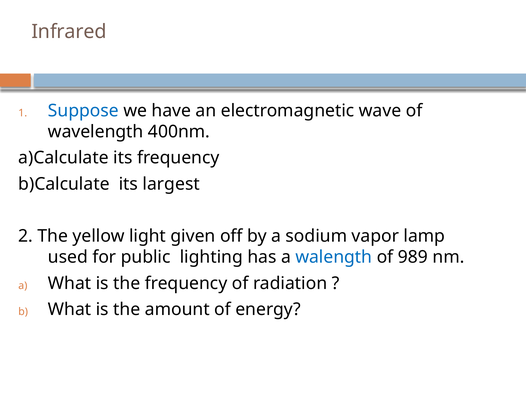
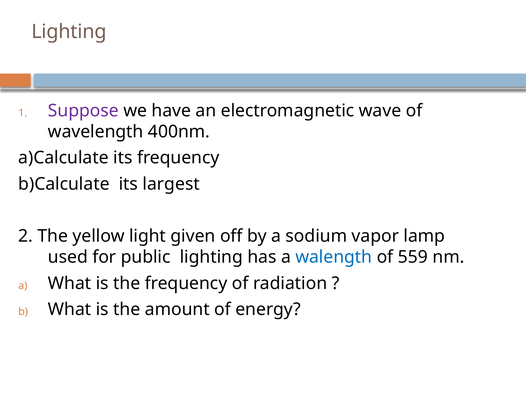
Infrared at (69, 32): Infrared -> Lighting
Suppose colour: blue -> purple
989: 989 -> 559
